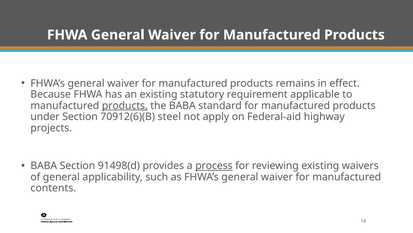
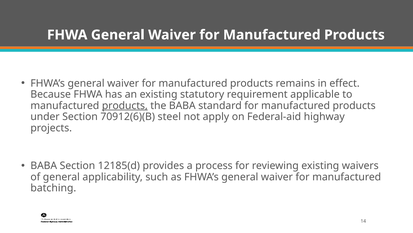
91498(d: 91498(d -> 12185(d
process underline: present -> none
contents: contents -> batching
